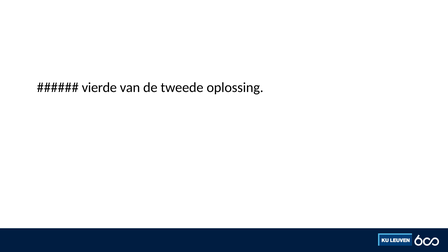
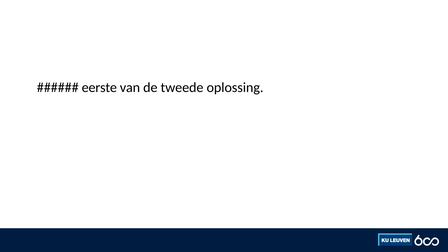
vierde: vierde -> eerste
